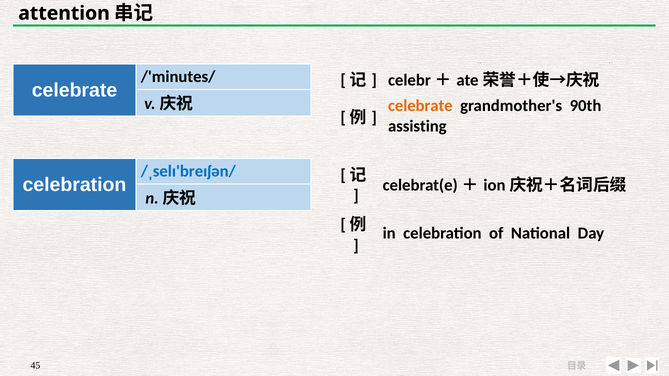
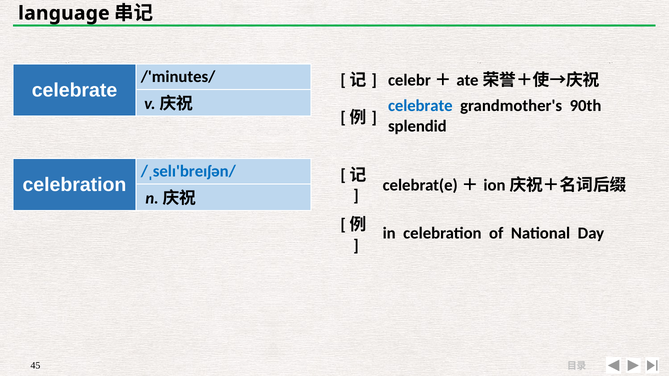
attention: attention -> language
celebrate at (420, 106) colour: orange -> blue
assisting: assisting -> splendid
